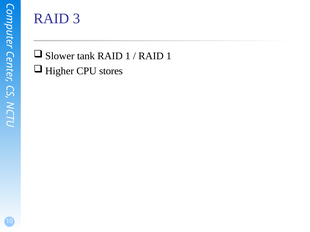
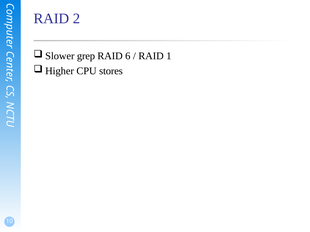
3: 3 -> 2
tank: tank -> grep
1 at (128, 56): 1 -> 6
